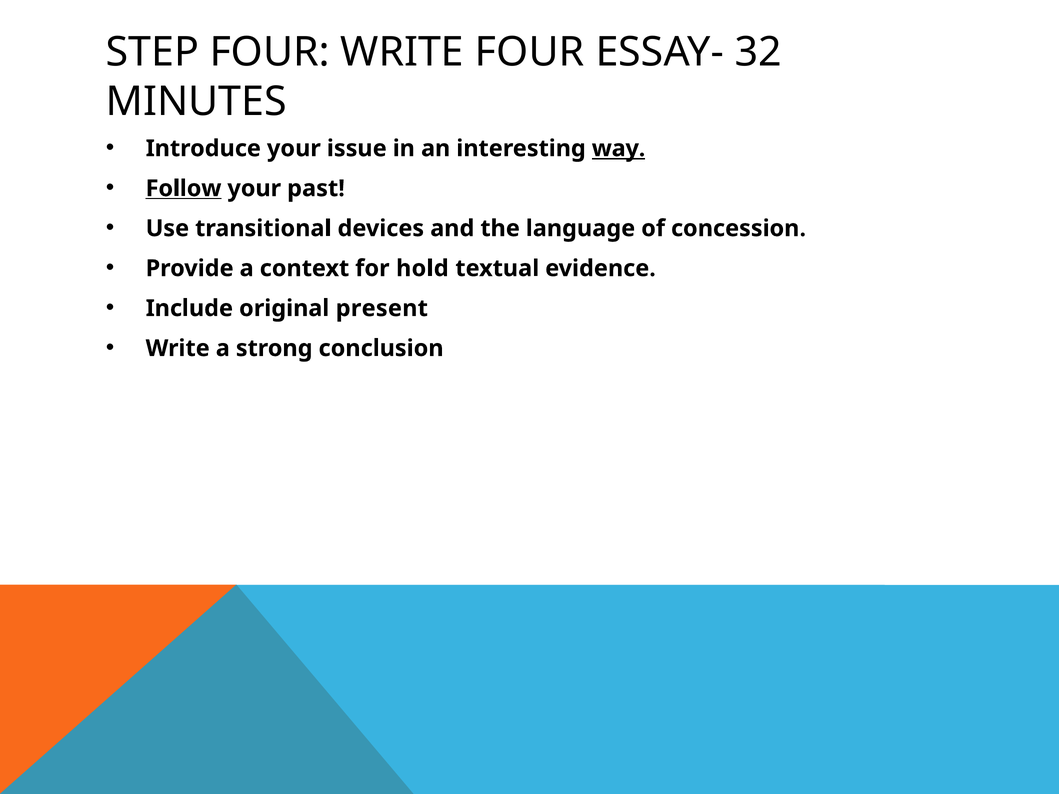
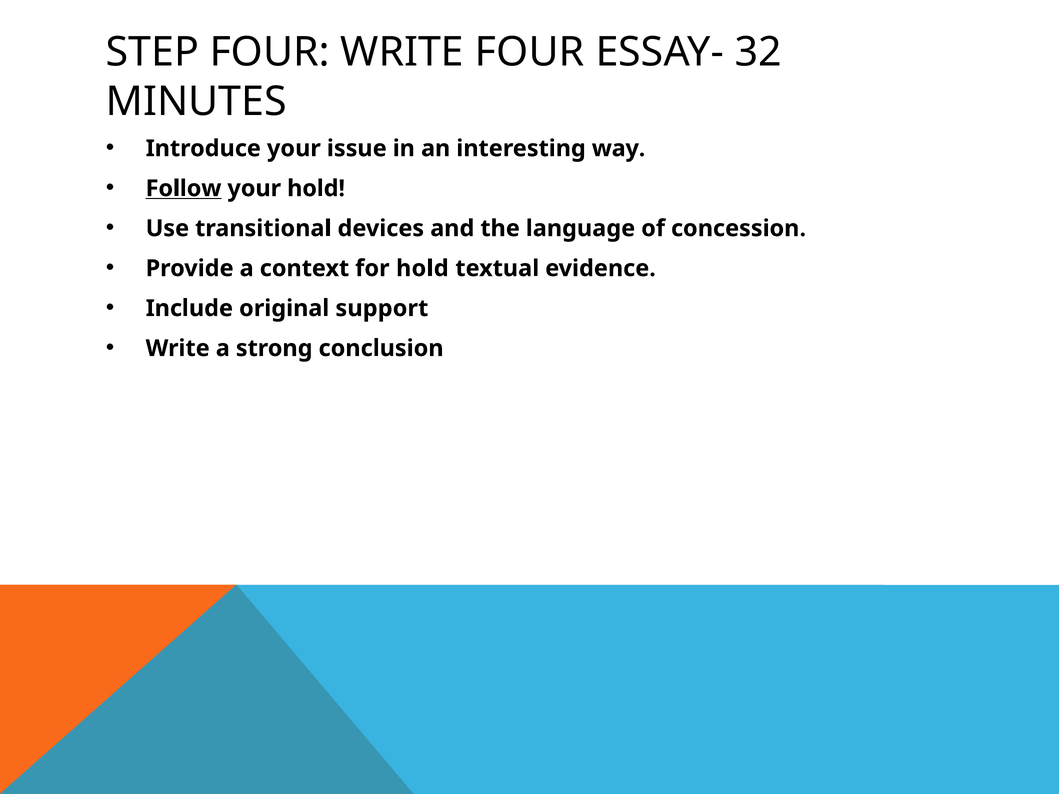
way underline: present -> none
your past: past -> hold
present: present -> support
